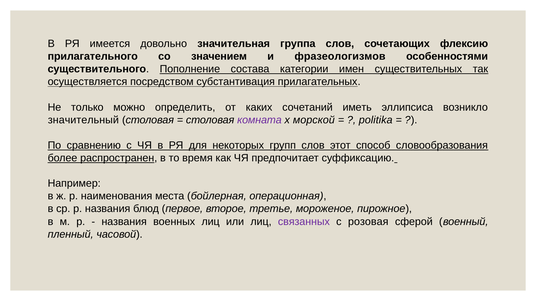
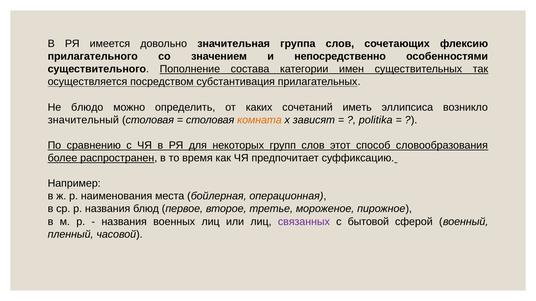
фразеологизмов: фразеологизмов -> непосредственно
только: только -> блюдо
комната colour: purple -> orange
морской: морской -> зависят
розовая: розовая -> бытовой
